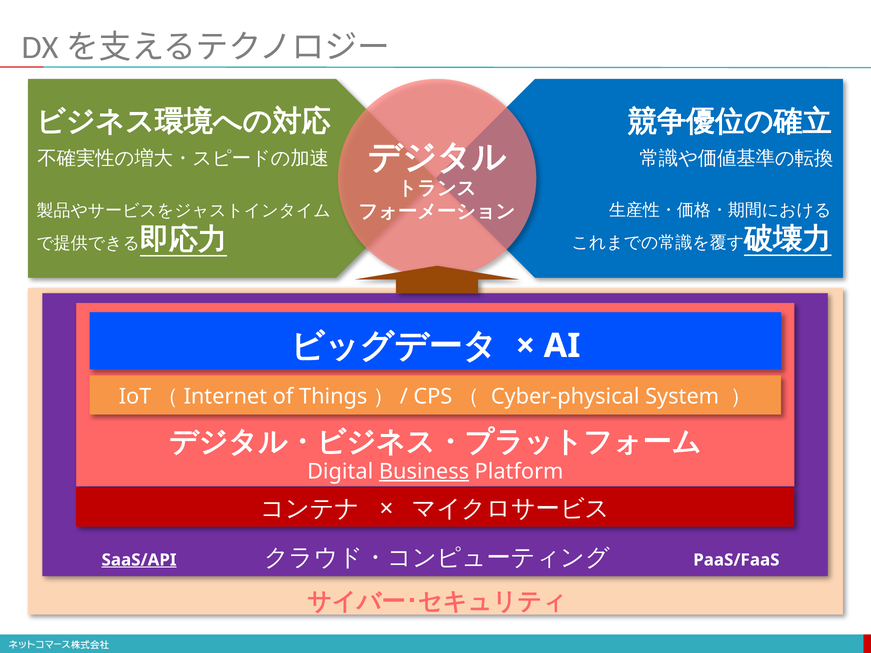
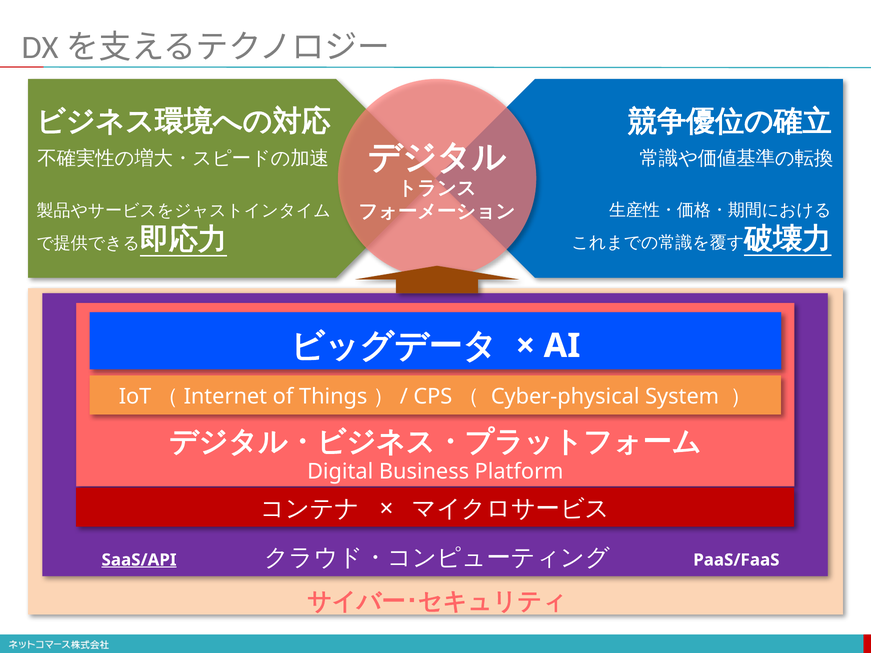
Business underline: present -> none
